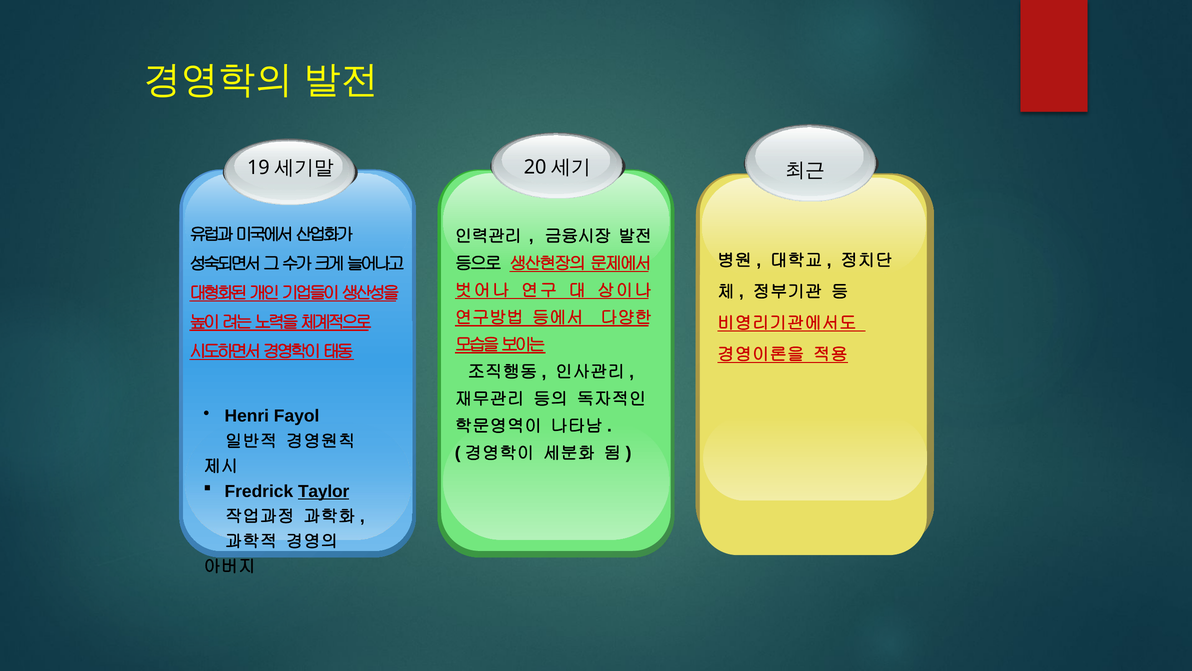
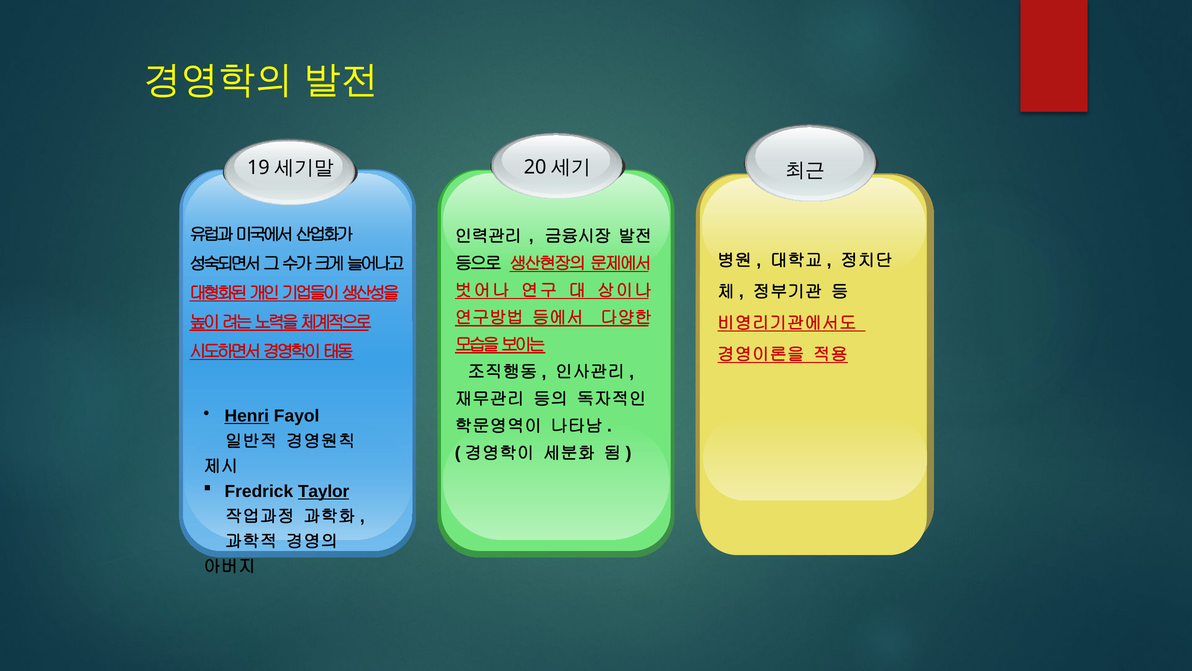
Henri underline: none -> present
